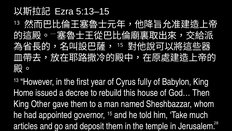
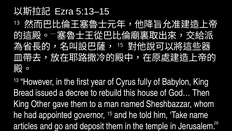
Home: Home -> Bread
much: much -> name
